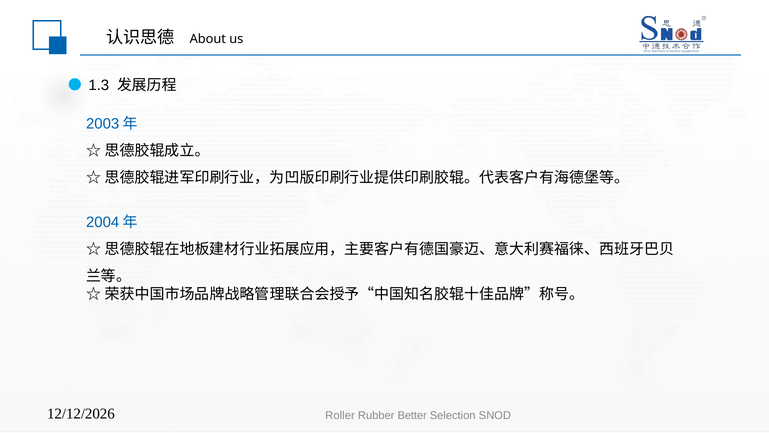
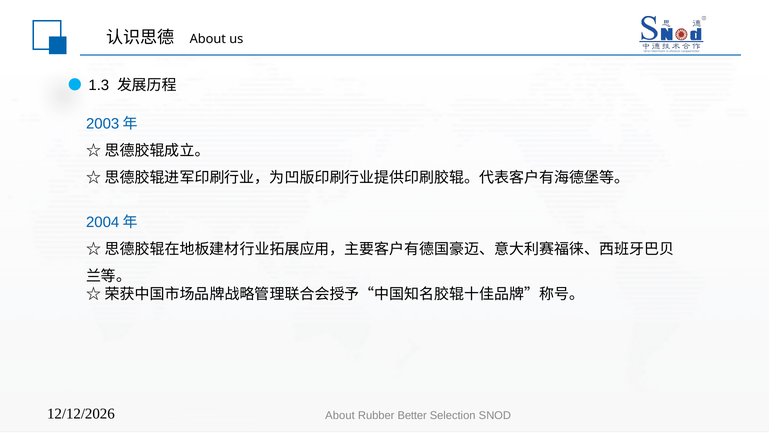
Roller at (340, 415): Roller -> About
